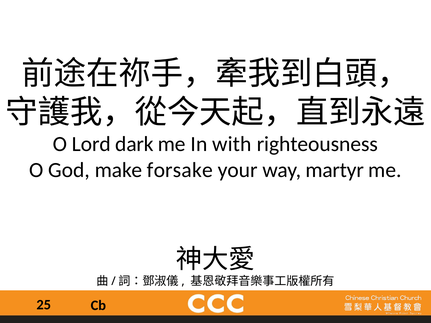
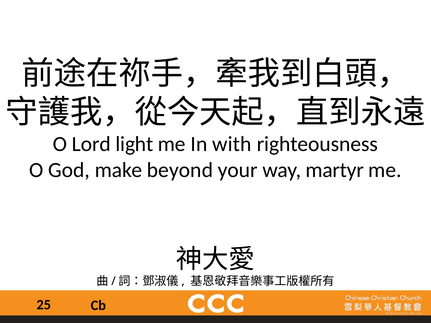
dark: dark -> light
forsake: forsake -> beyond
